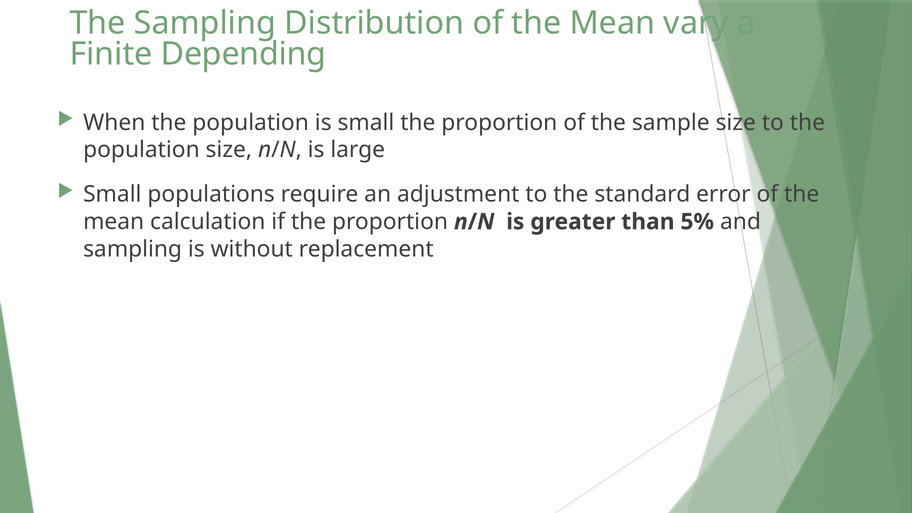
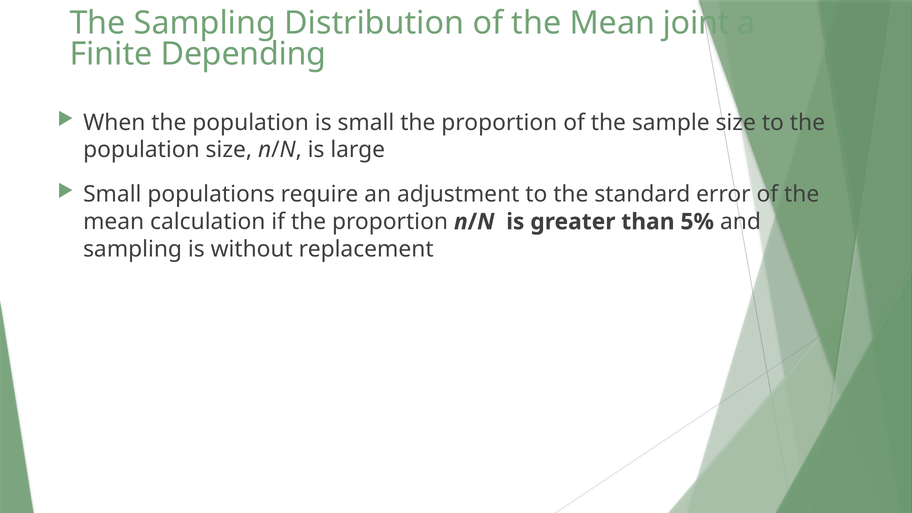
vary: vary -> joint
